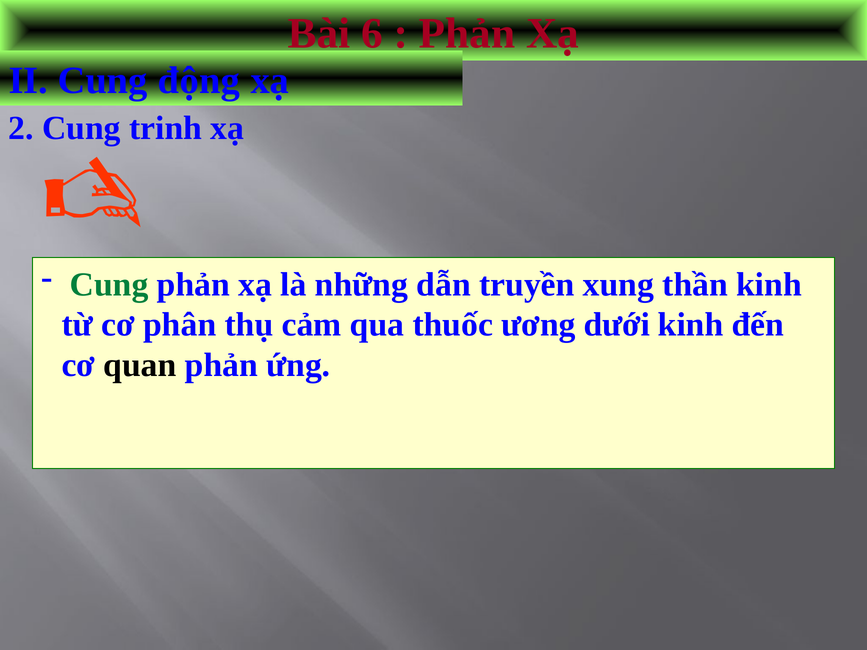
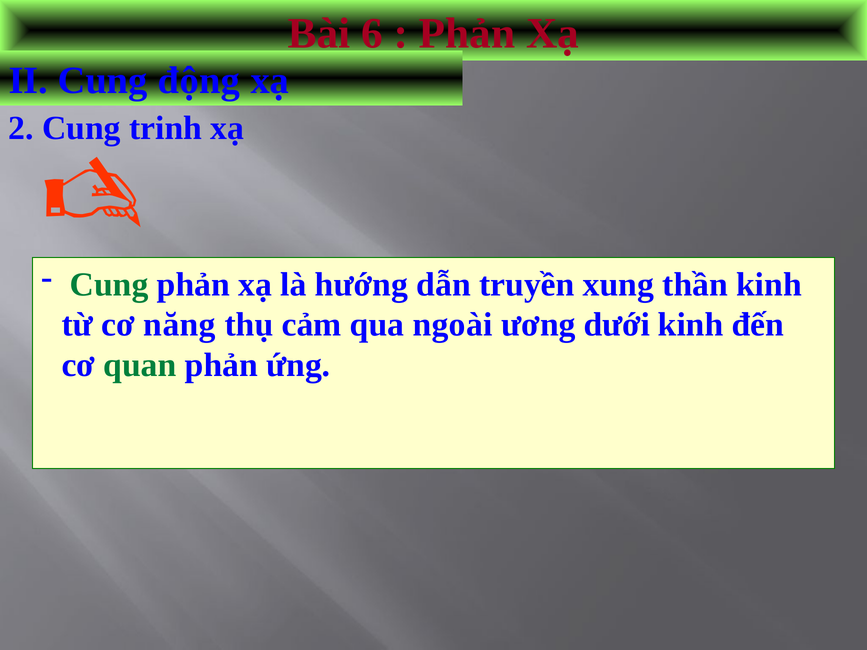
những: những -> hướng
phân: phân -> năng
thuốc: thuốc -> ngoài
quan colour: black -> green
